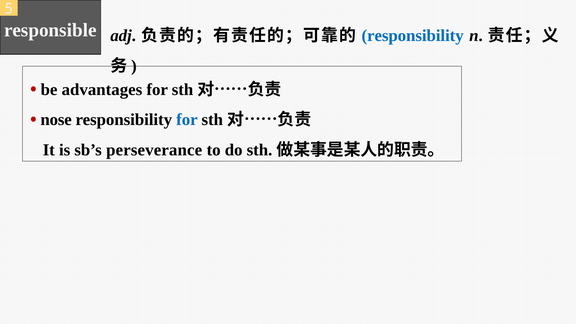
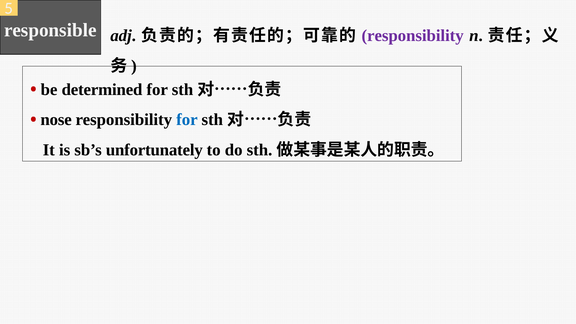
responsibility at (413, 36) colour: blue -> purple
advantages: advantages -> determined
perseverance: perseverance -> unfortunately
